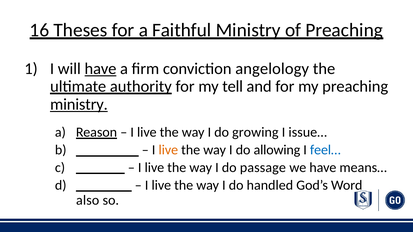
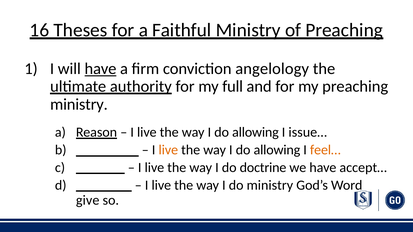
tell: tell -> full
ministry at (79, 104) underline: present -> none
growing at (255, 132): growing -> allowing
feel… colour: blue -> orange
passage: passage -> doctrine
means…: means… -> accept…
do handled: handled -> ministry
also: also -> give
